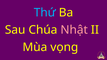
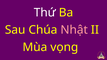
Thứ colour: light blue -> white
